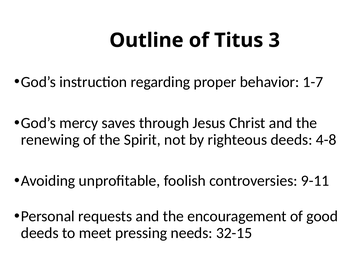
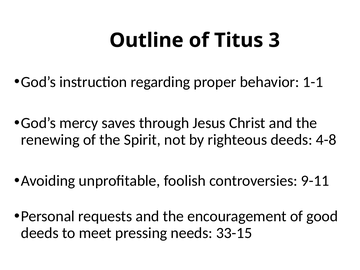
1-7: 1-7 -> 1-1
32-15: 32-15 -> 33-15
